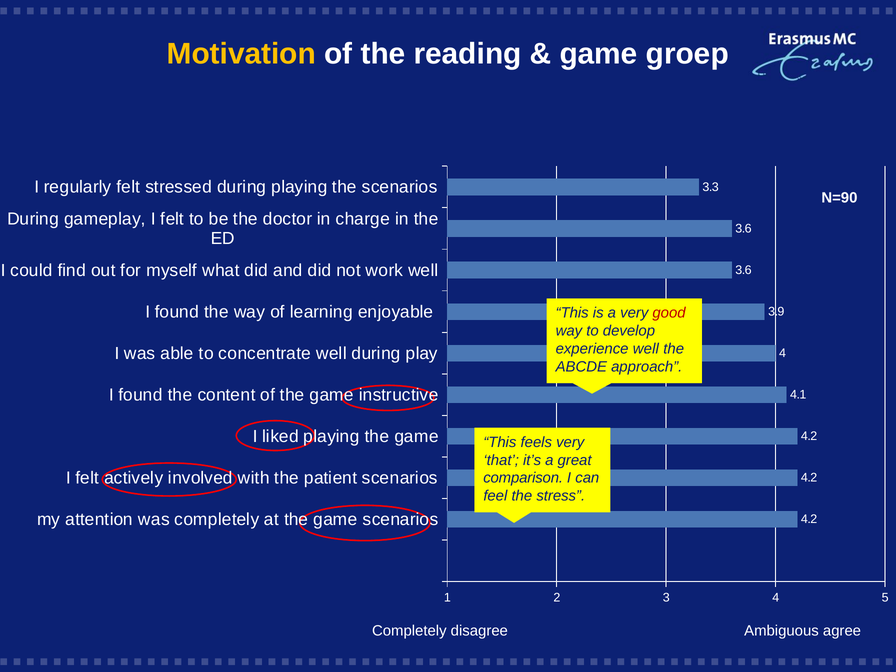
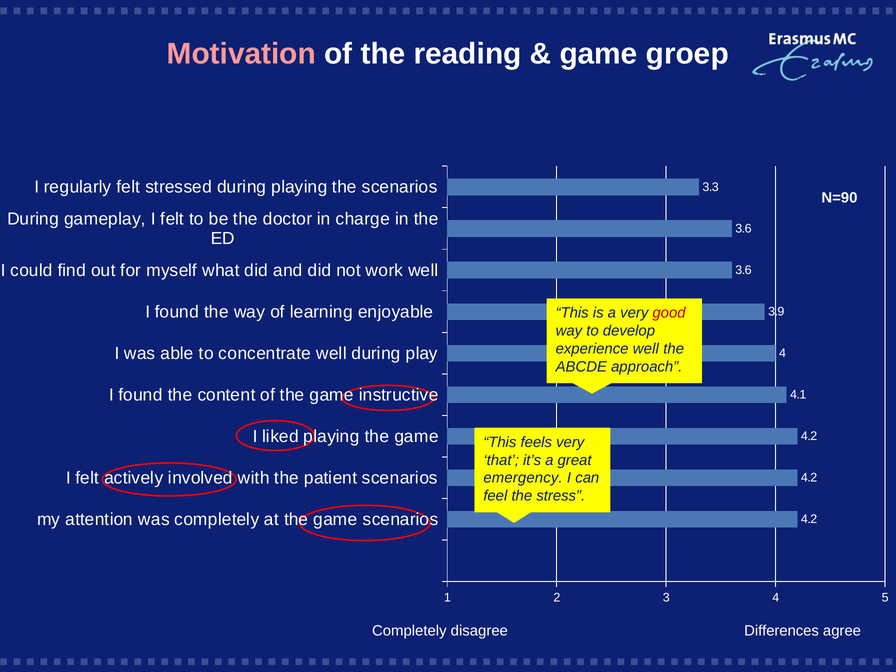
Motivation colour: yellow -> pink
comparison: comparison -> emergency
Ambiguous: Ambiguous -> Differences
